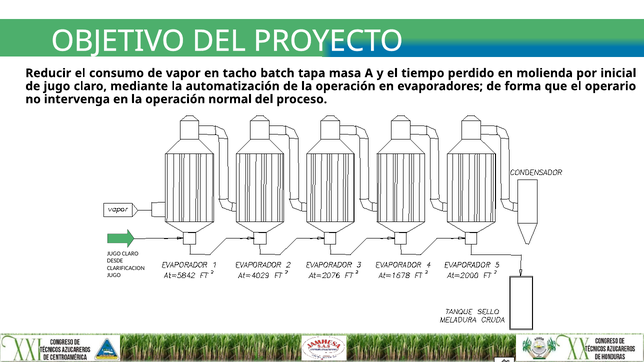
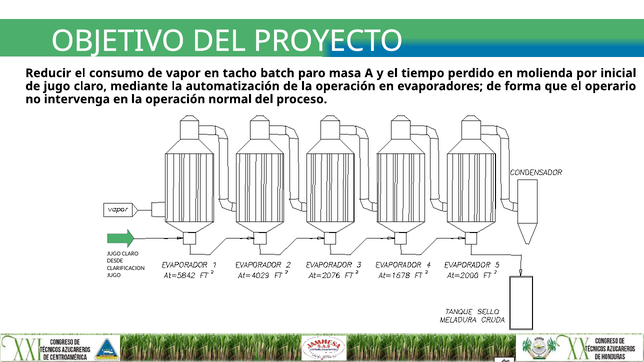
tapa: tapa -> paro
